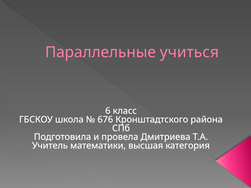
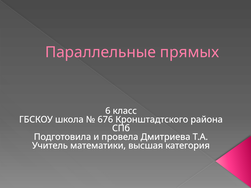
учиться: учиться -> прямых
